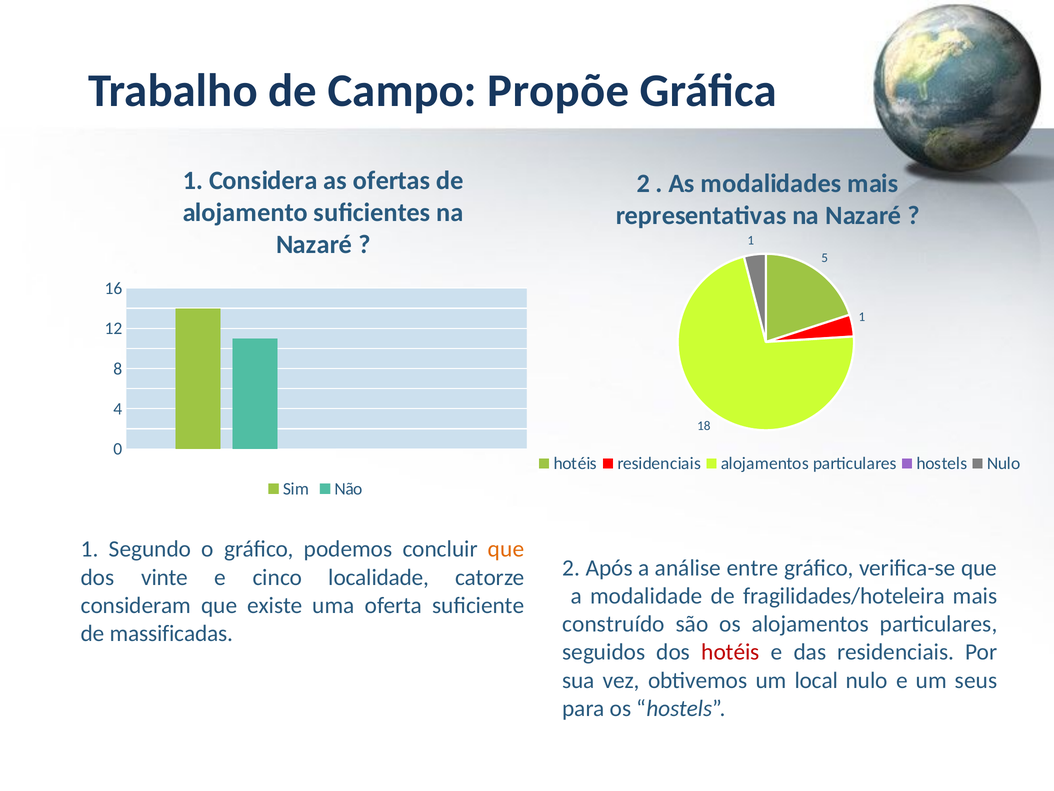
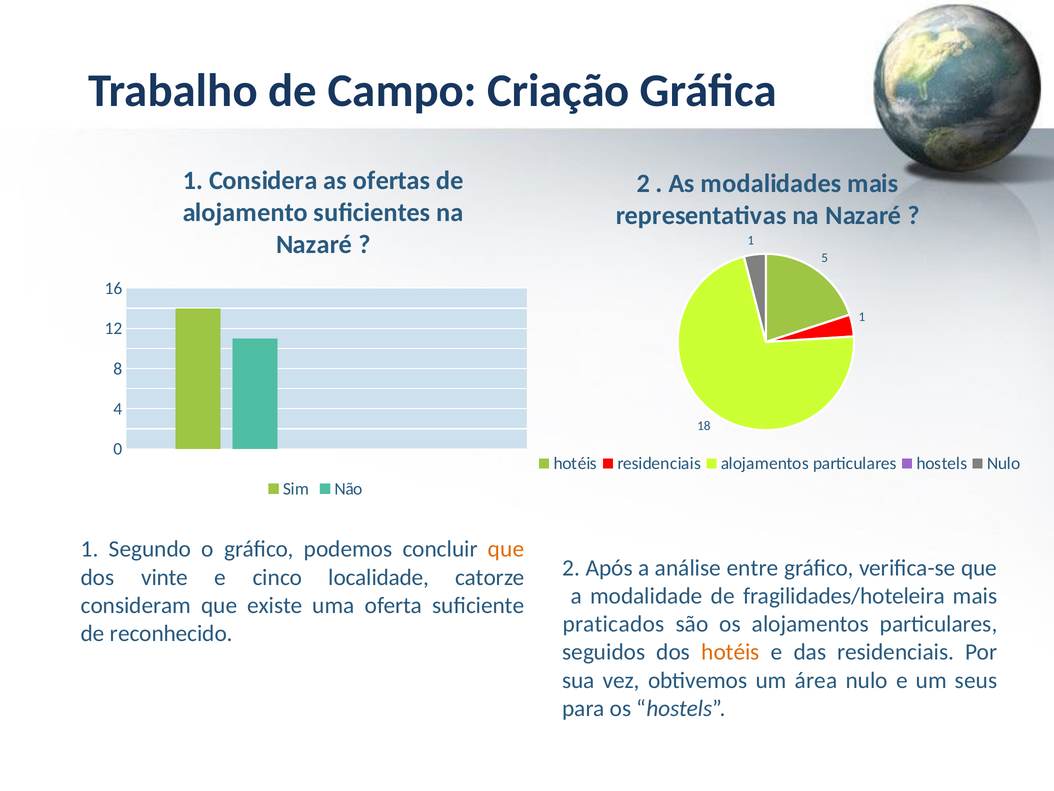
Propõe: Propõe -> Criação
construído: construído -> praticados
massificadas: massificadas -> reconhecido
hotéis at (730, 652) colour: red -> orange
local: local -> área
